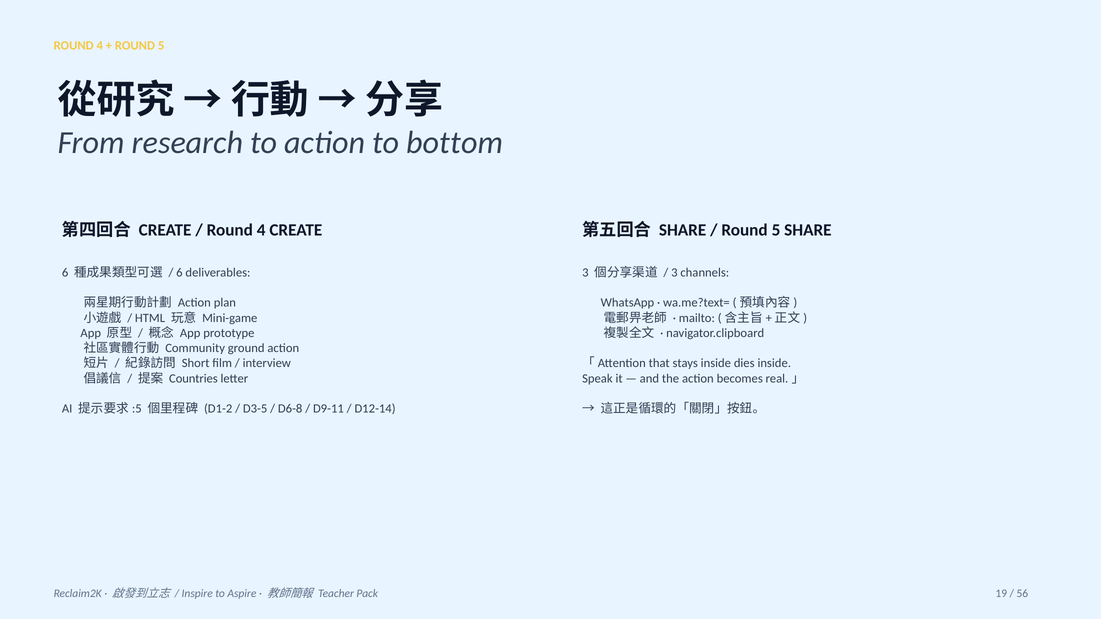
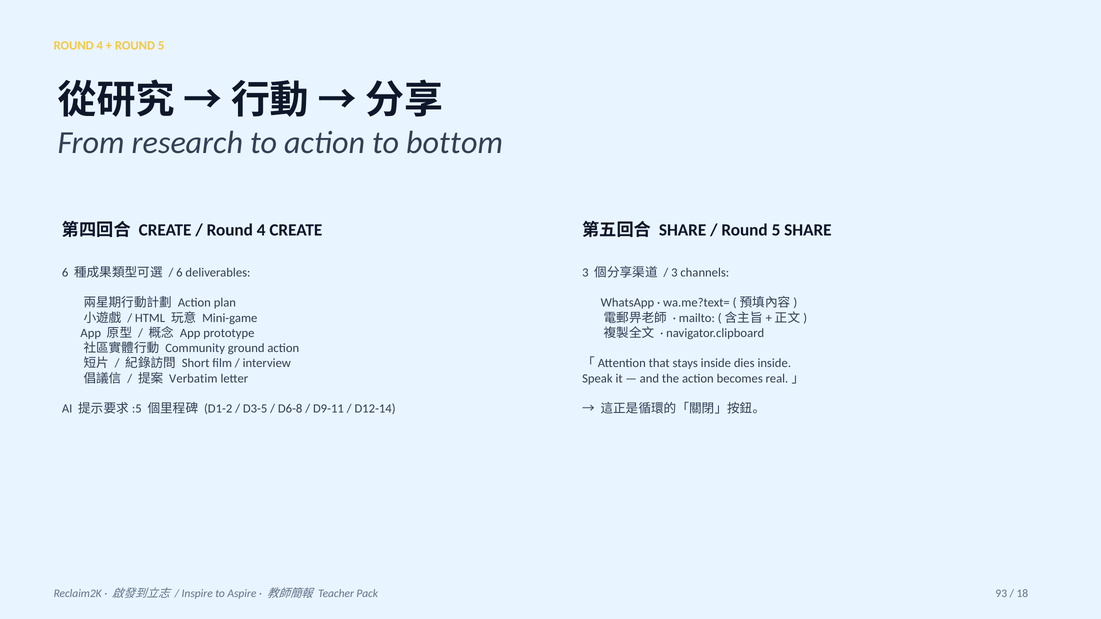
Countries: Countries -> Verbatim
19: 19 -> 93
56: 56 -> 18
